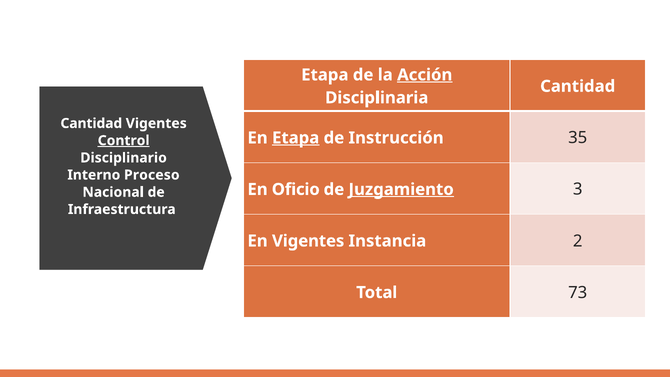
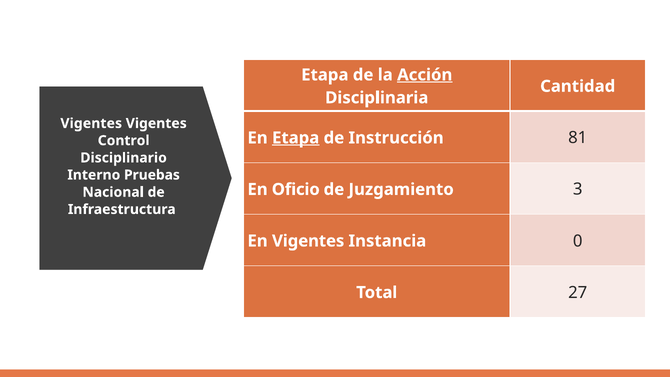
Cantidad at (91, 123): Cantidad -> Vigentes
35: 35 -> 81
Control underline: present -> none
Proceso: Proceso -> Pruebas
Juzgamiento underline: present -> none
2: 2 -> 0
73: 73 -> 27
